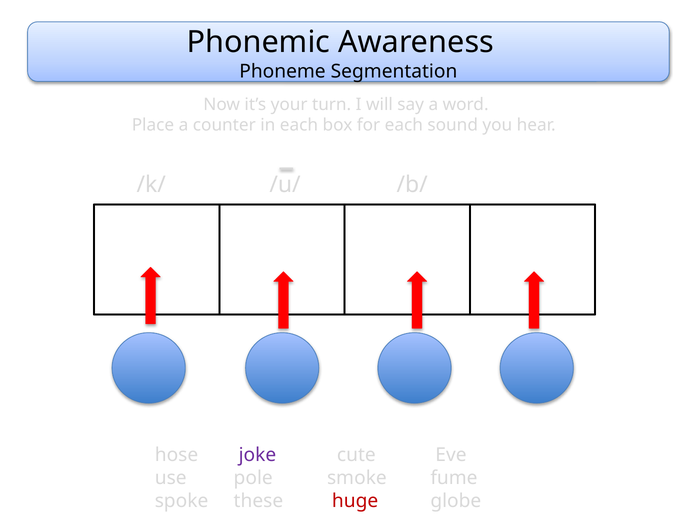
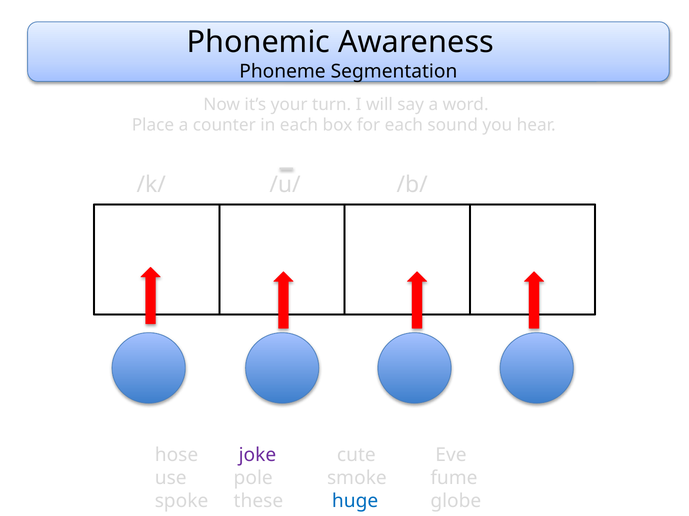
huge colour: red -> blue
